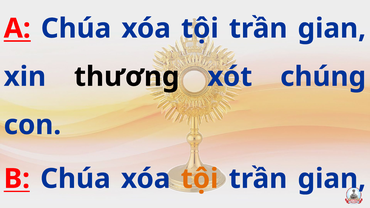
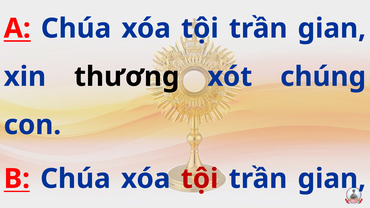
tội at (200, 179) colour: orange -> red
